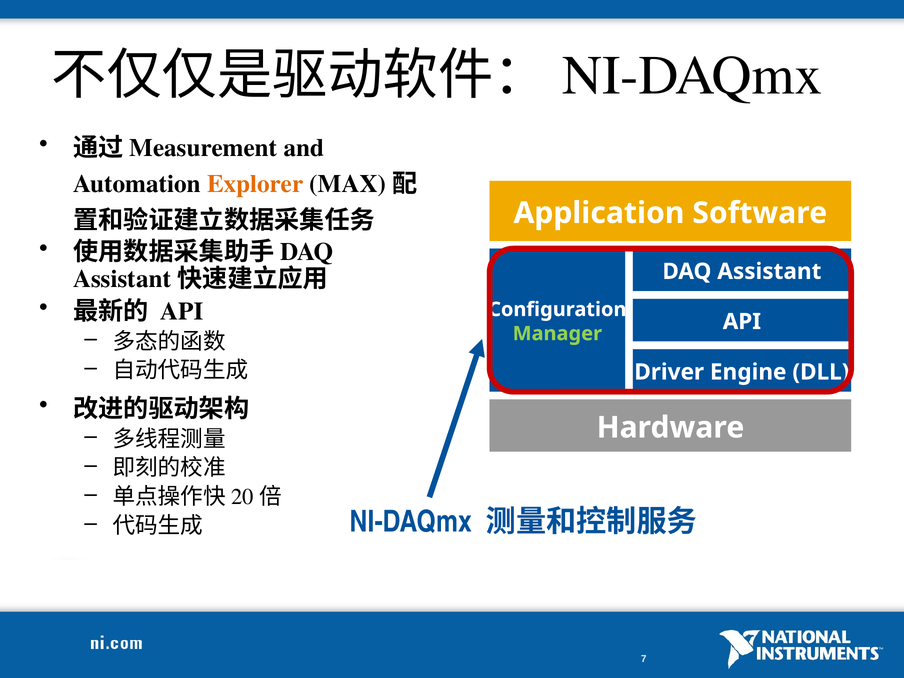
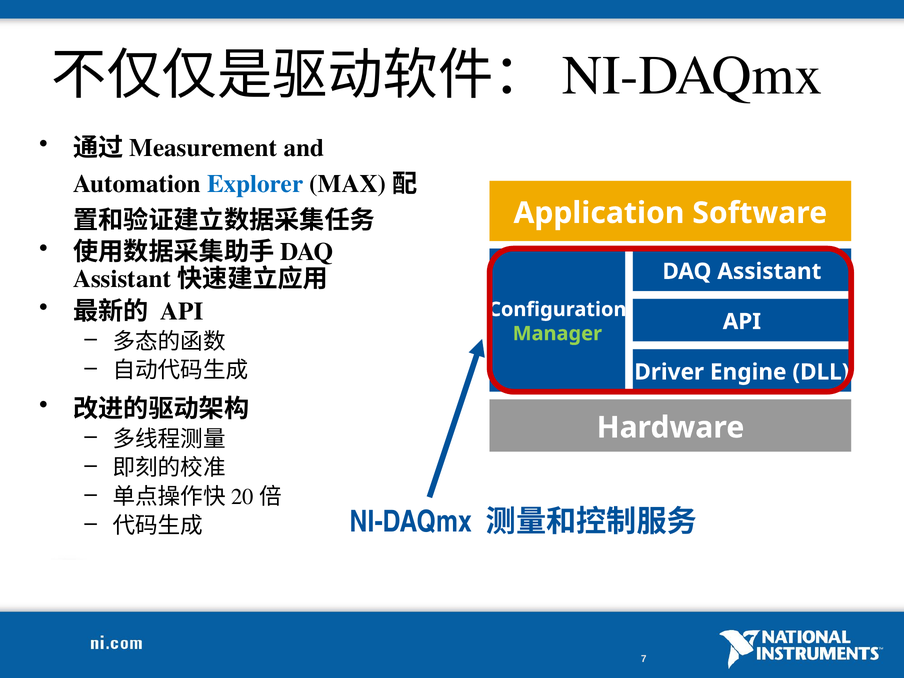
Explorer colour: orange -> blue
